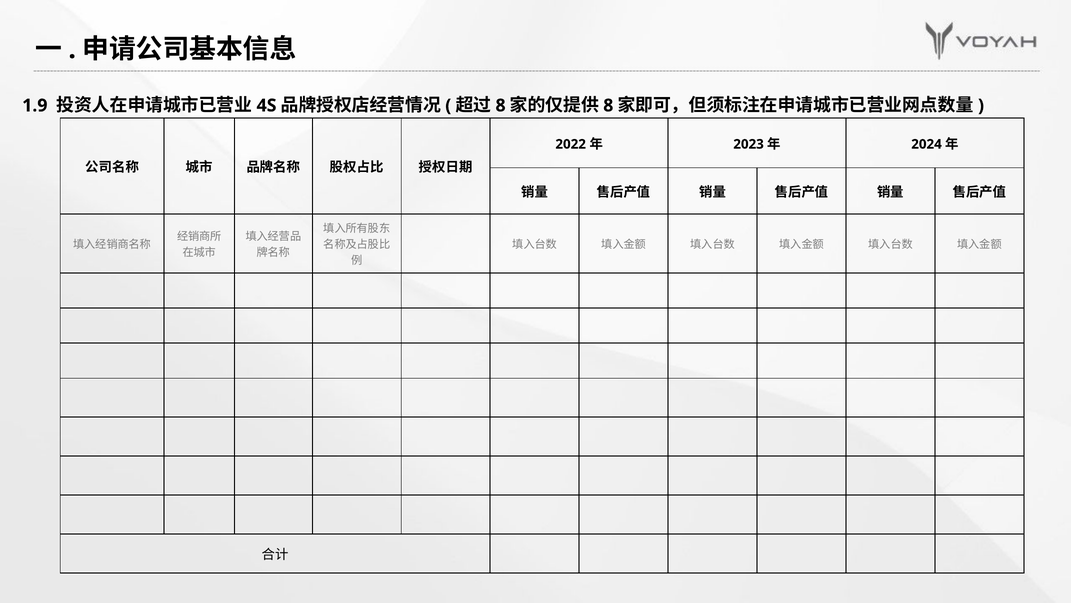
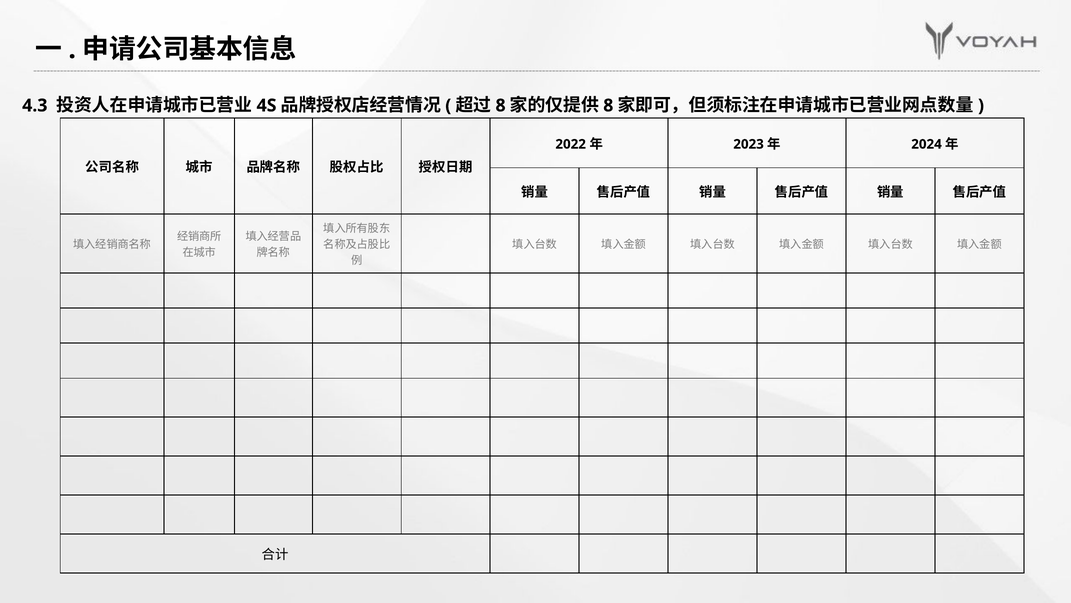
1.9: 1.9 -> 4.3
